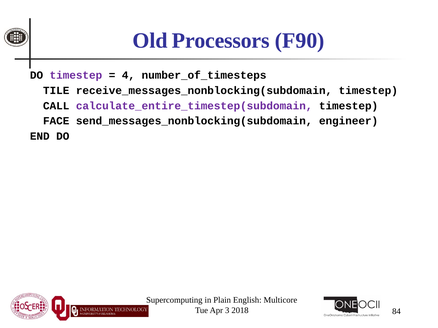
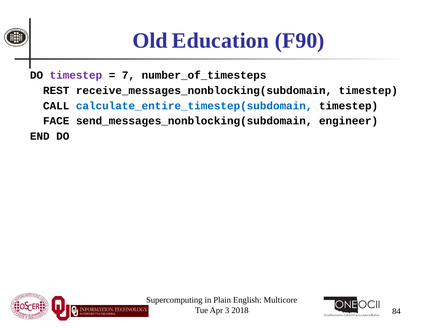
Processors: Processors -> Education
4: 4 -> 7
TILE: TILE -> REST
calculate_entire_timestep(subdomain colour: purple -> blue
